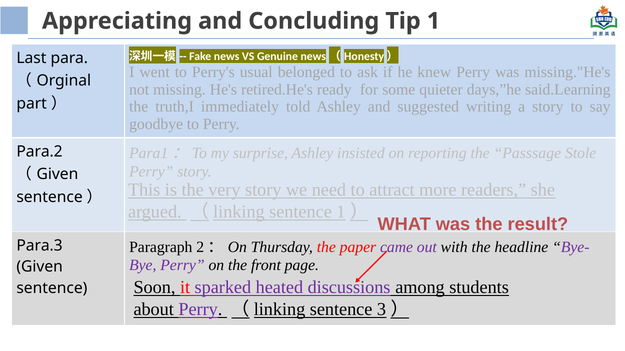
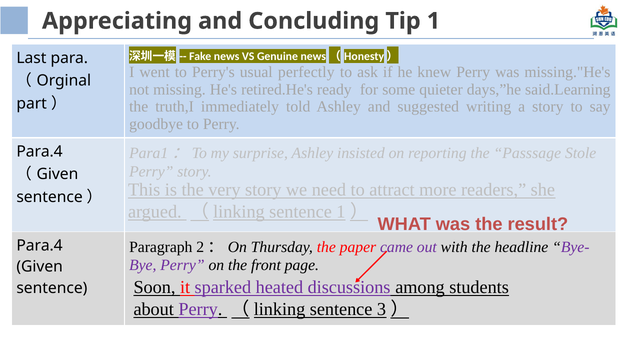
belonged: belonged -> perfectly
Para.2 at (40, 152): Para.2 -> Para.4
Para.3 at (40, 246): Para.3 -> Para.4
